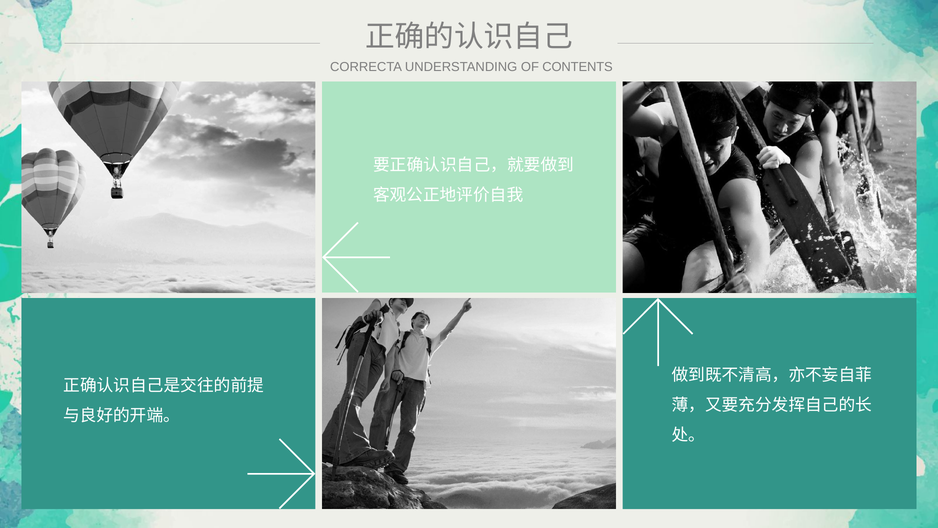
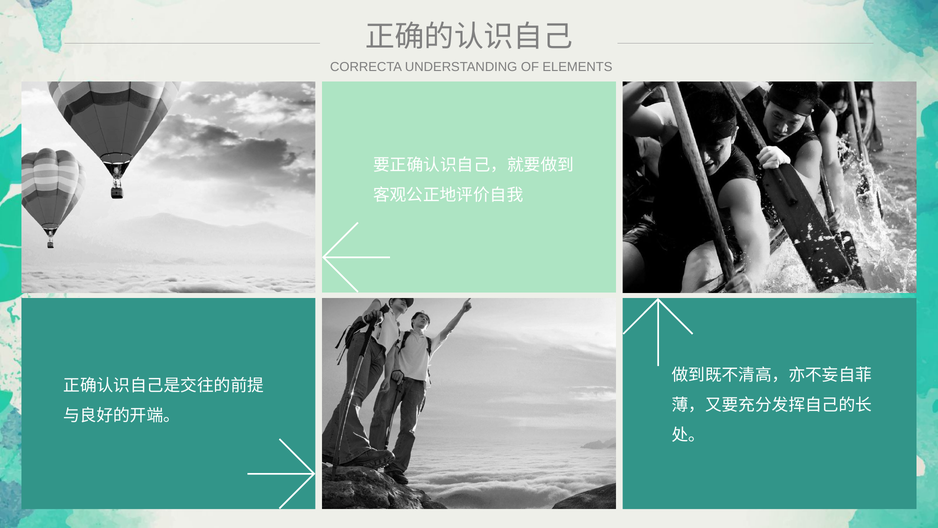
CONTENTS: CONTENTS -> ELEMENTS
